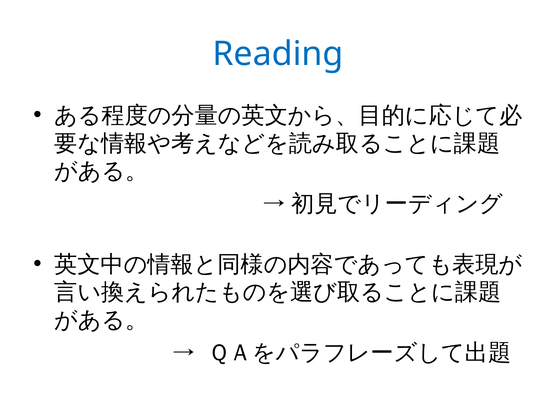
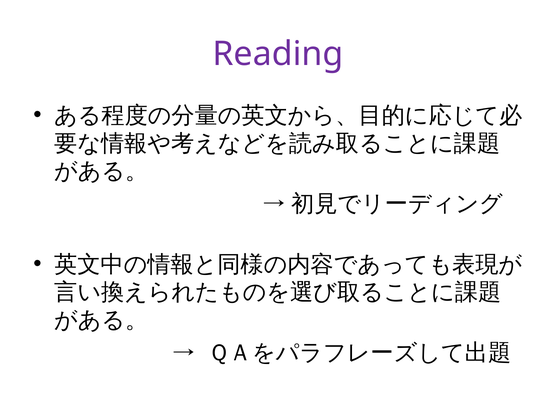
Reading colour: blue -> purple
